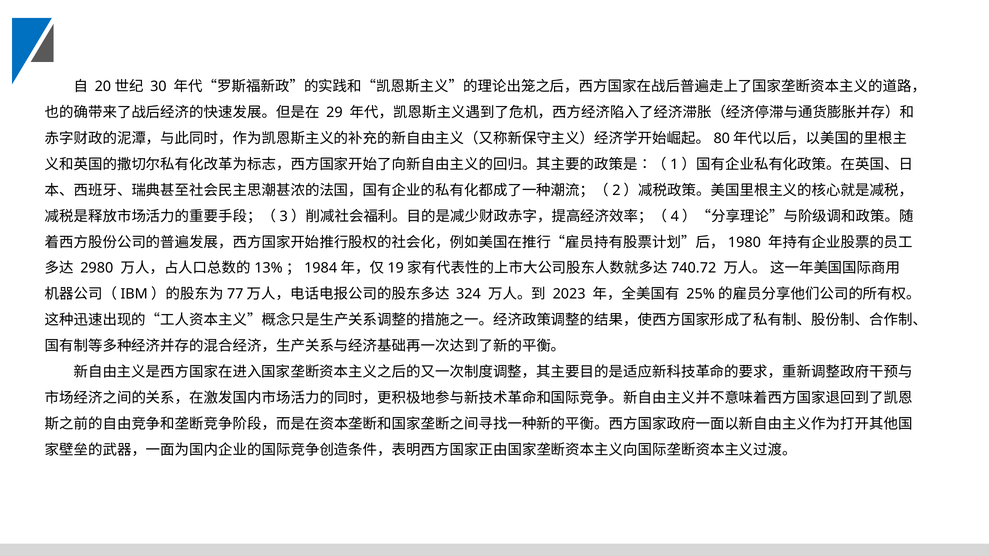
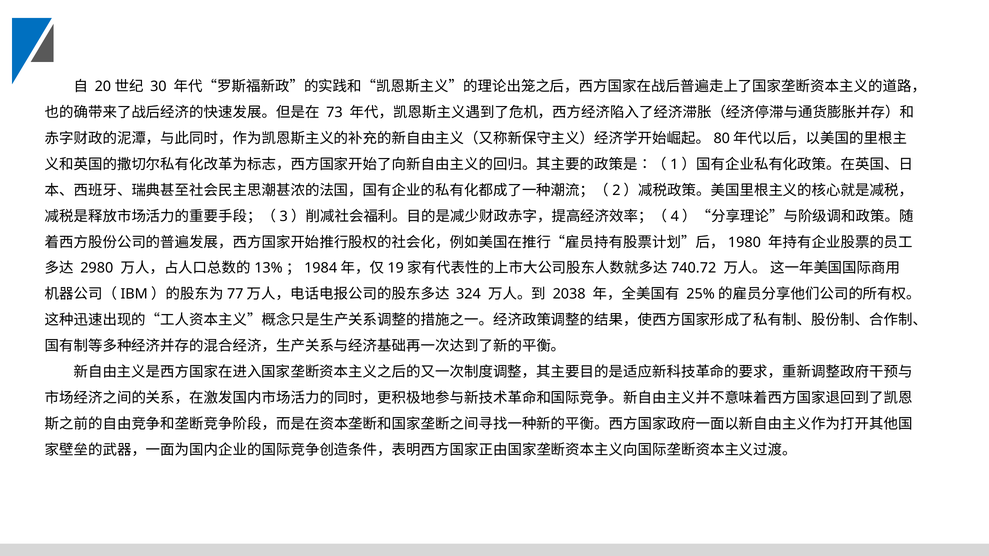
29: 29 -> 73
2023: 2023 -> 2038
